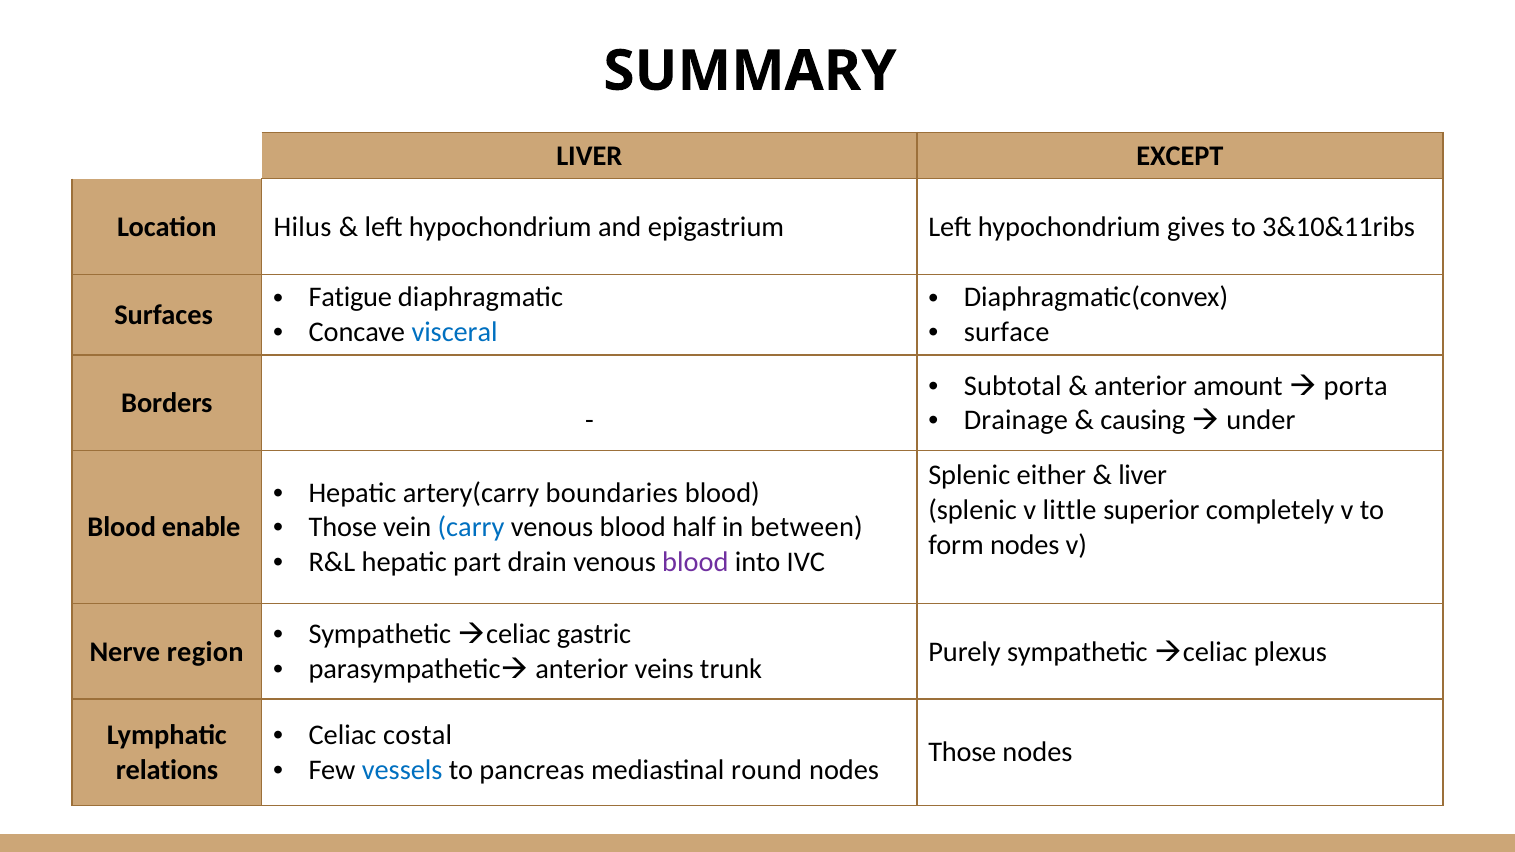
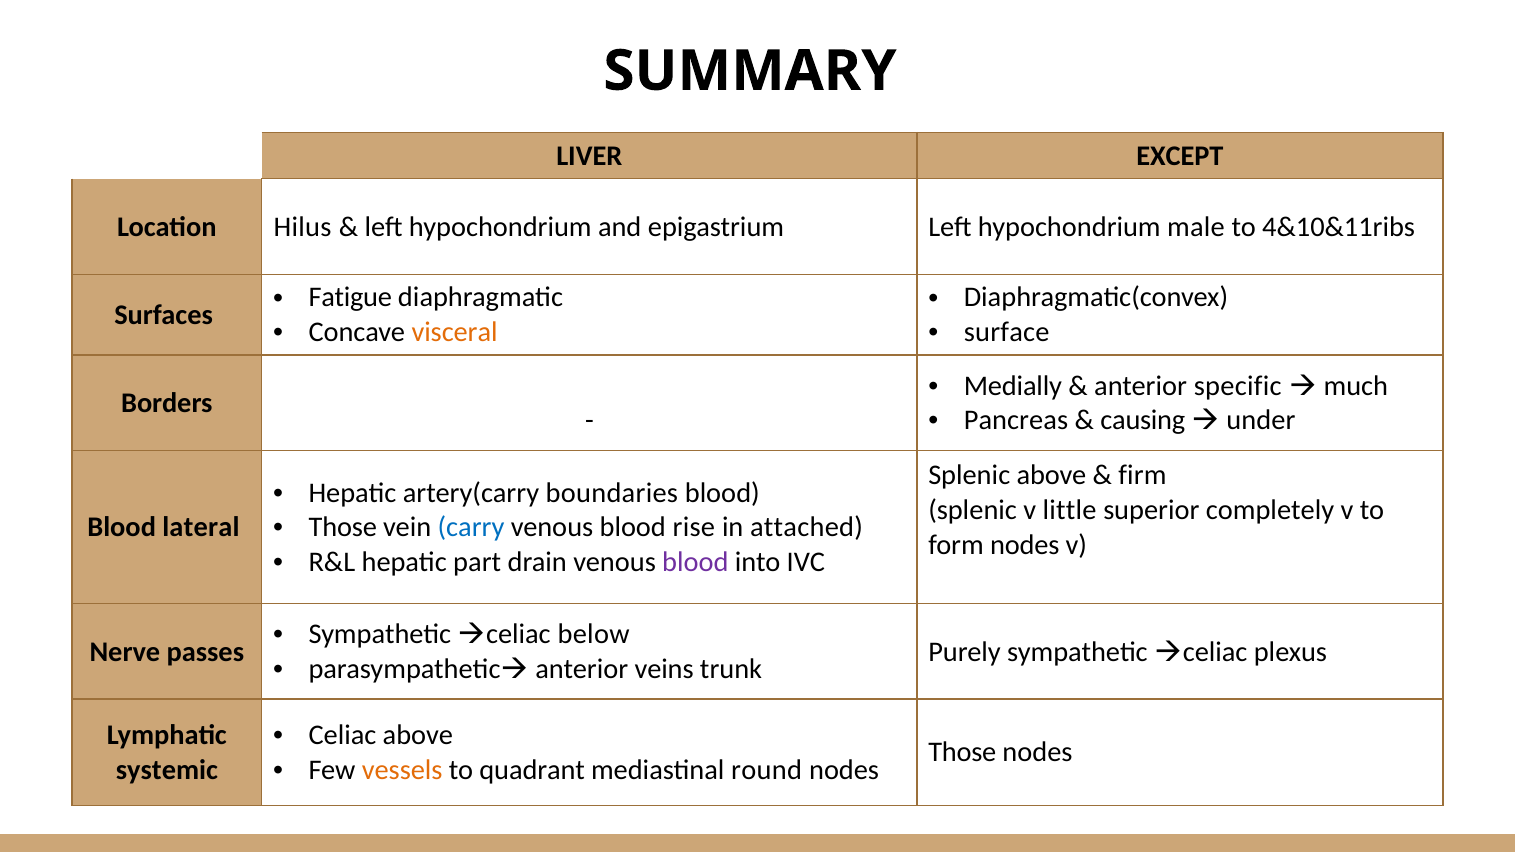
gives: gives -> male
3&10&11ribs: 3&10&11ribs -> 4&10&11ribs
visceral colour: blue -> orange
Subtotal: Subtotal -> Medially
amount: amount -> specific
porta: porta -> much
Drainage: Drainage -> Pancreas
Splenic either: either -> above
liver at (1143, 475): liver -> firm
half: half -> rise
between: between -> attached
enable: enable -> lateral
gastric: gastric -> below
region: region -> passes
Celiac costal: costal -> above
vessels colour: blue -> orange
pancreas: pancreas -> quadrant
relations: relations -> systemic
